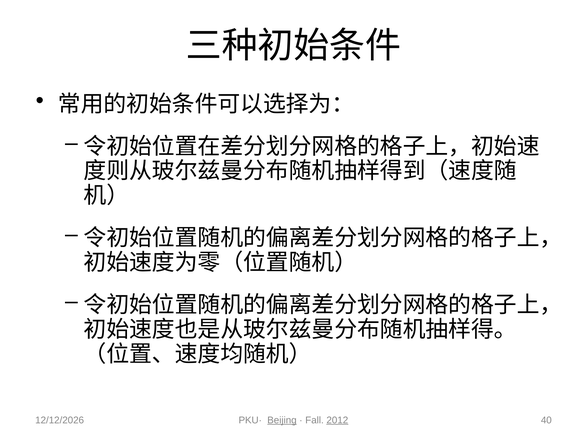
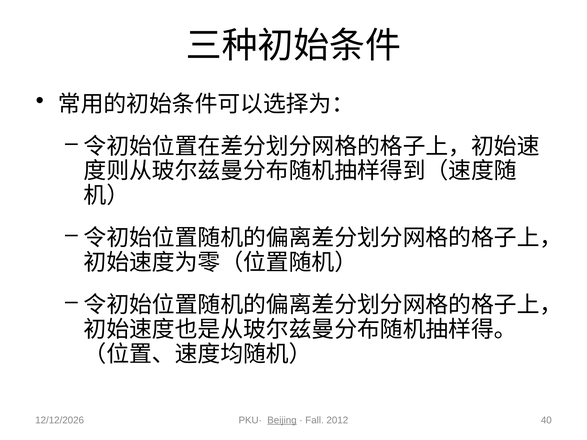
2012 underline: present -> none
